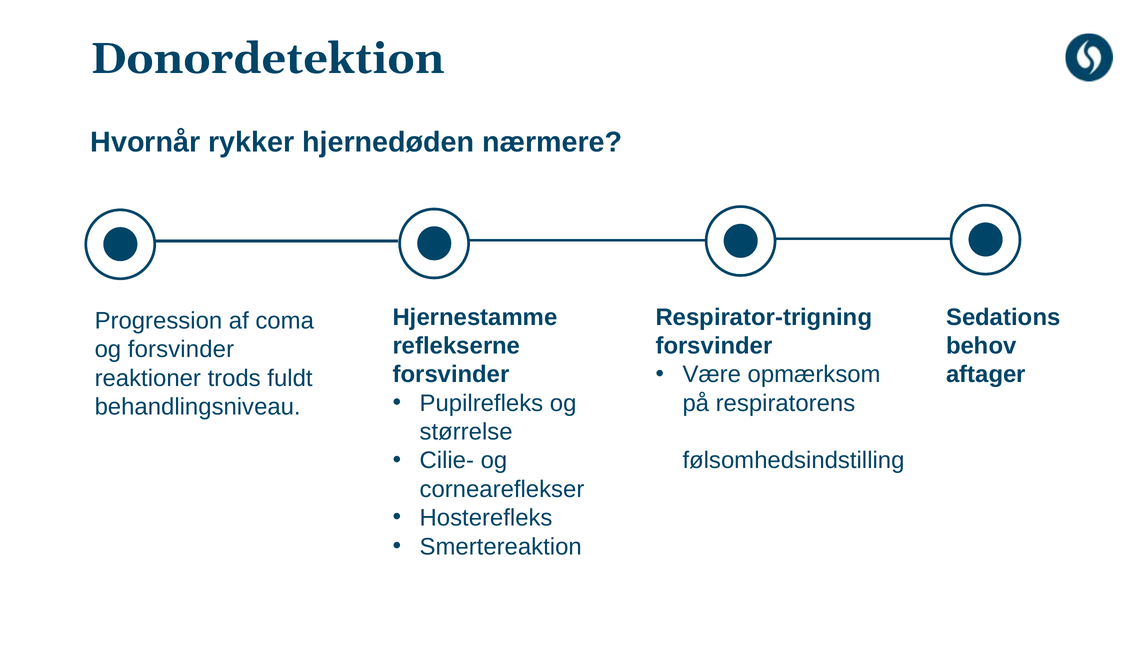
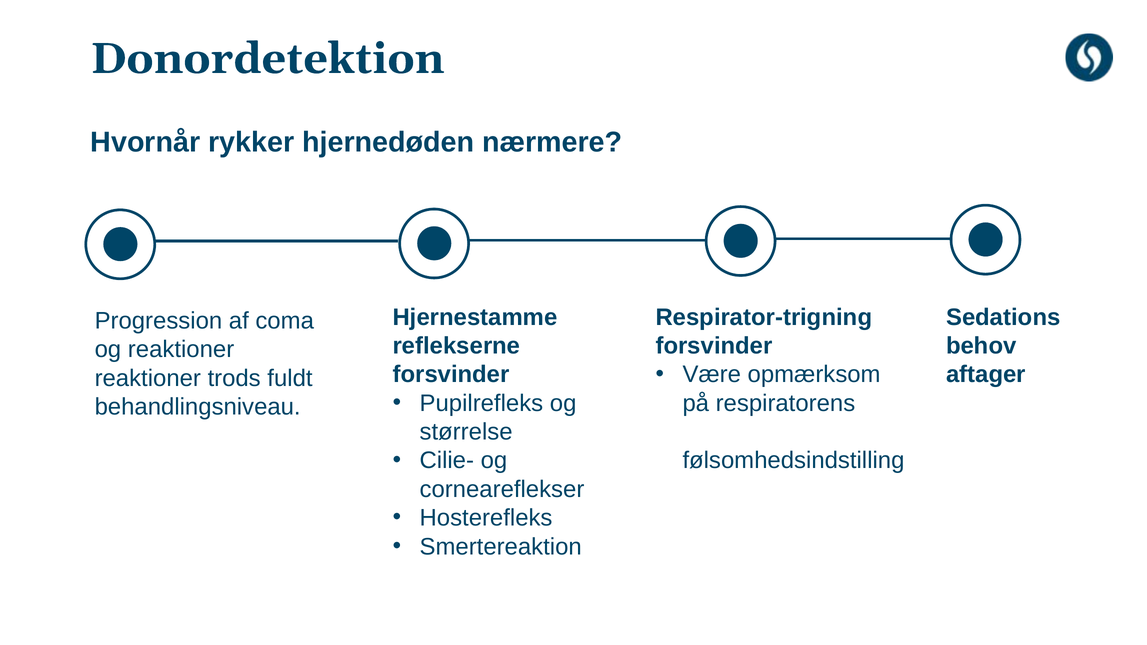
og forsvinder: forsvinder -> reaktioner
